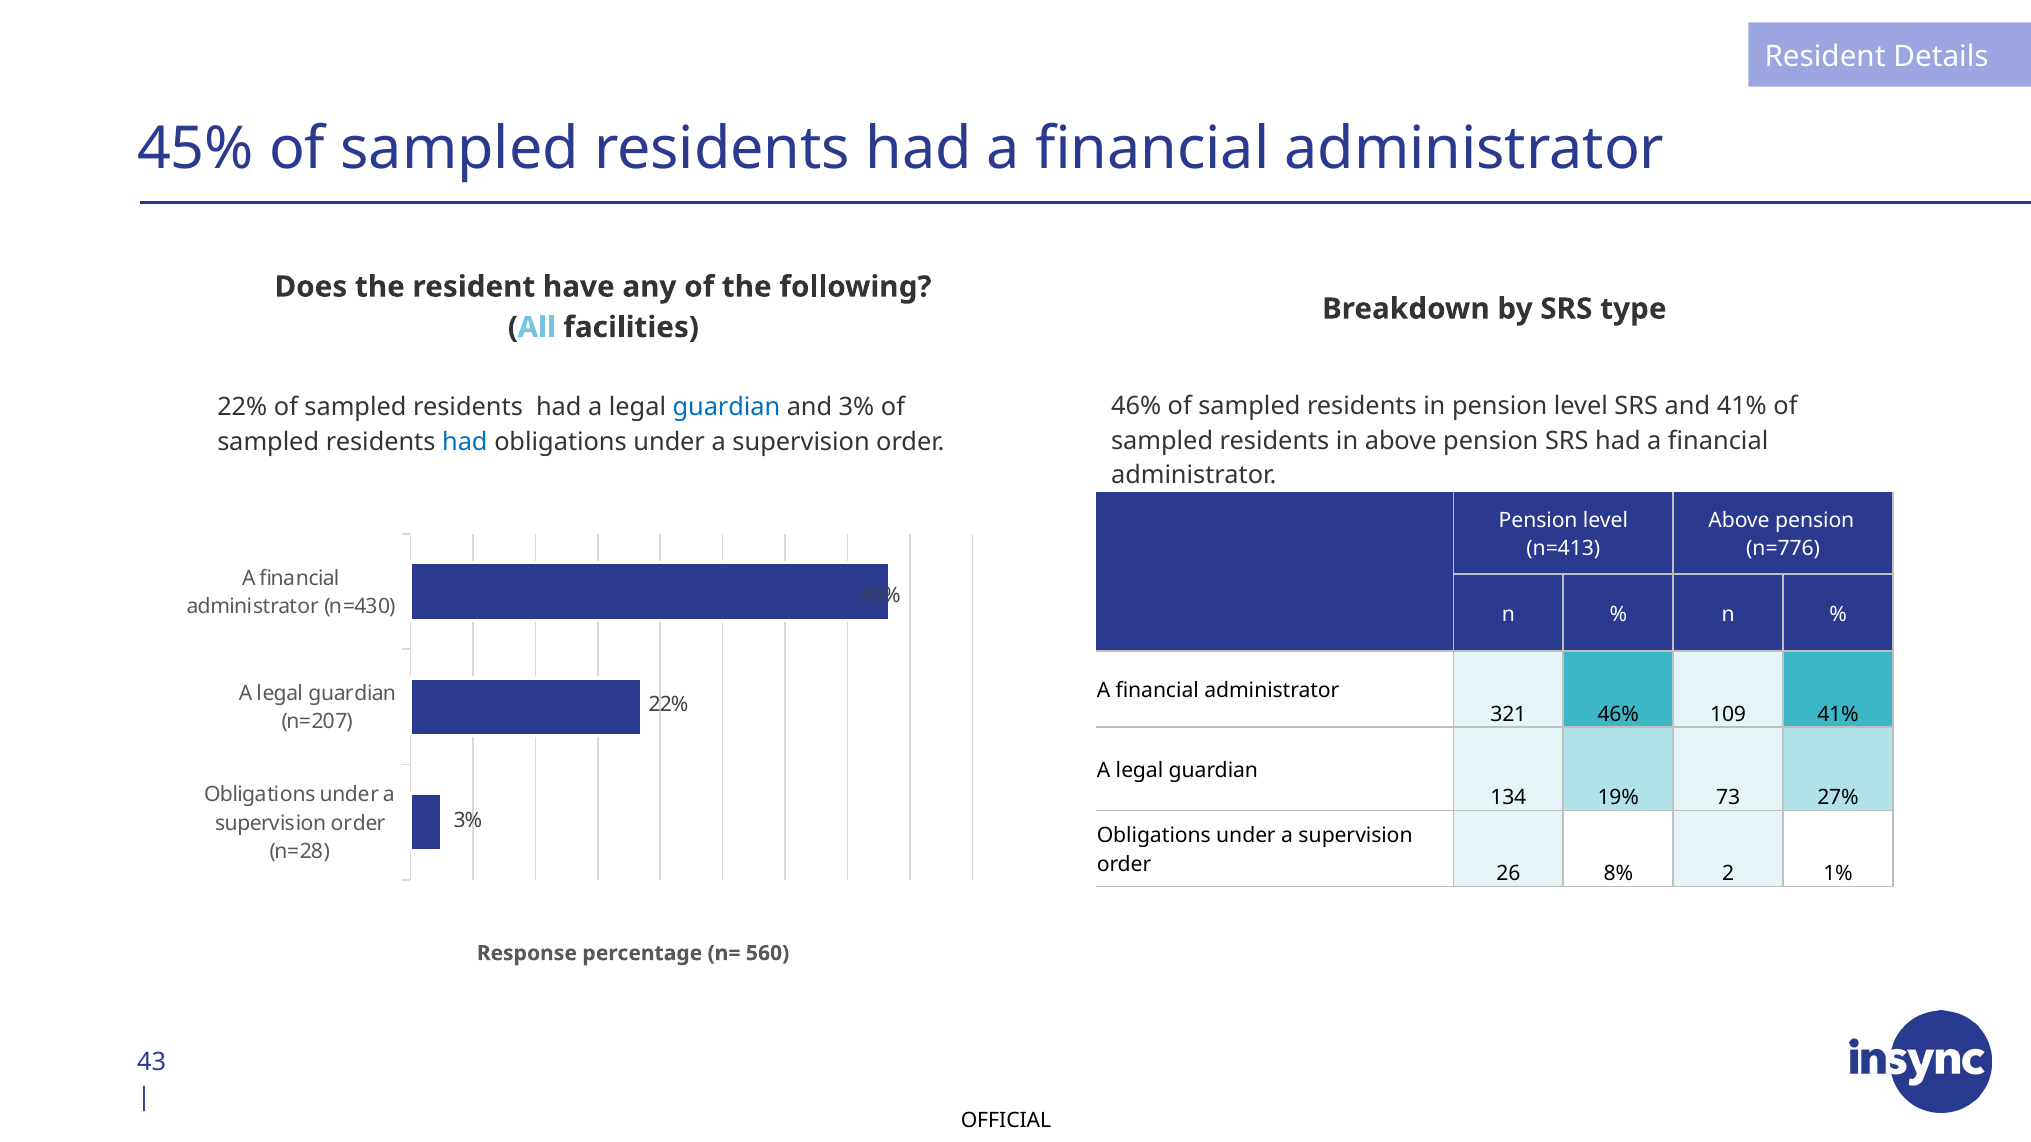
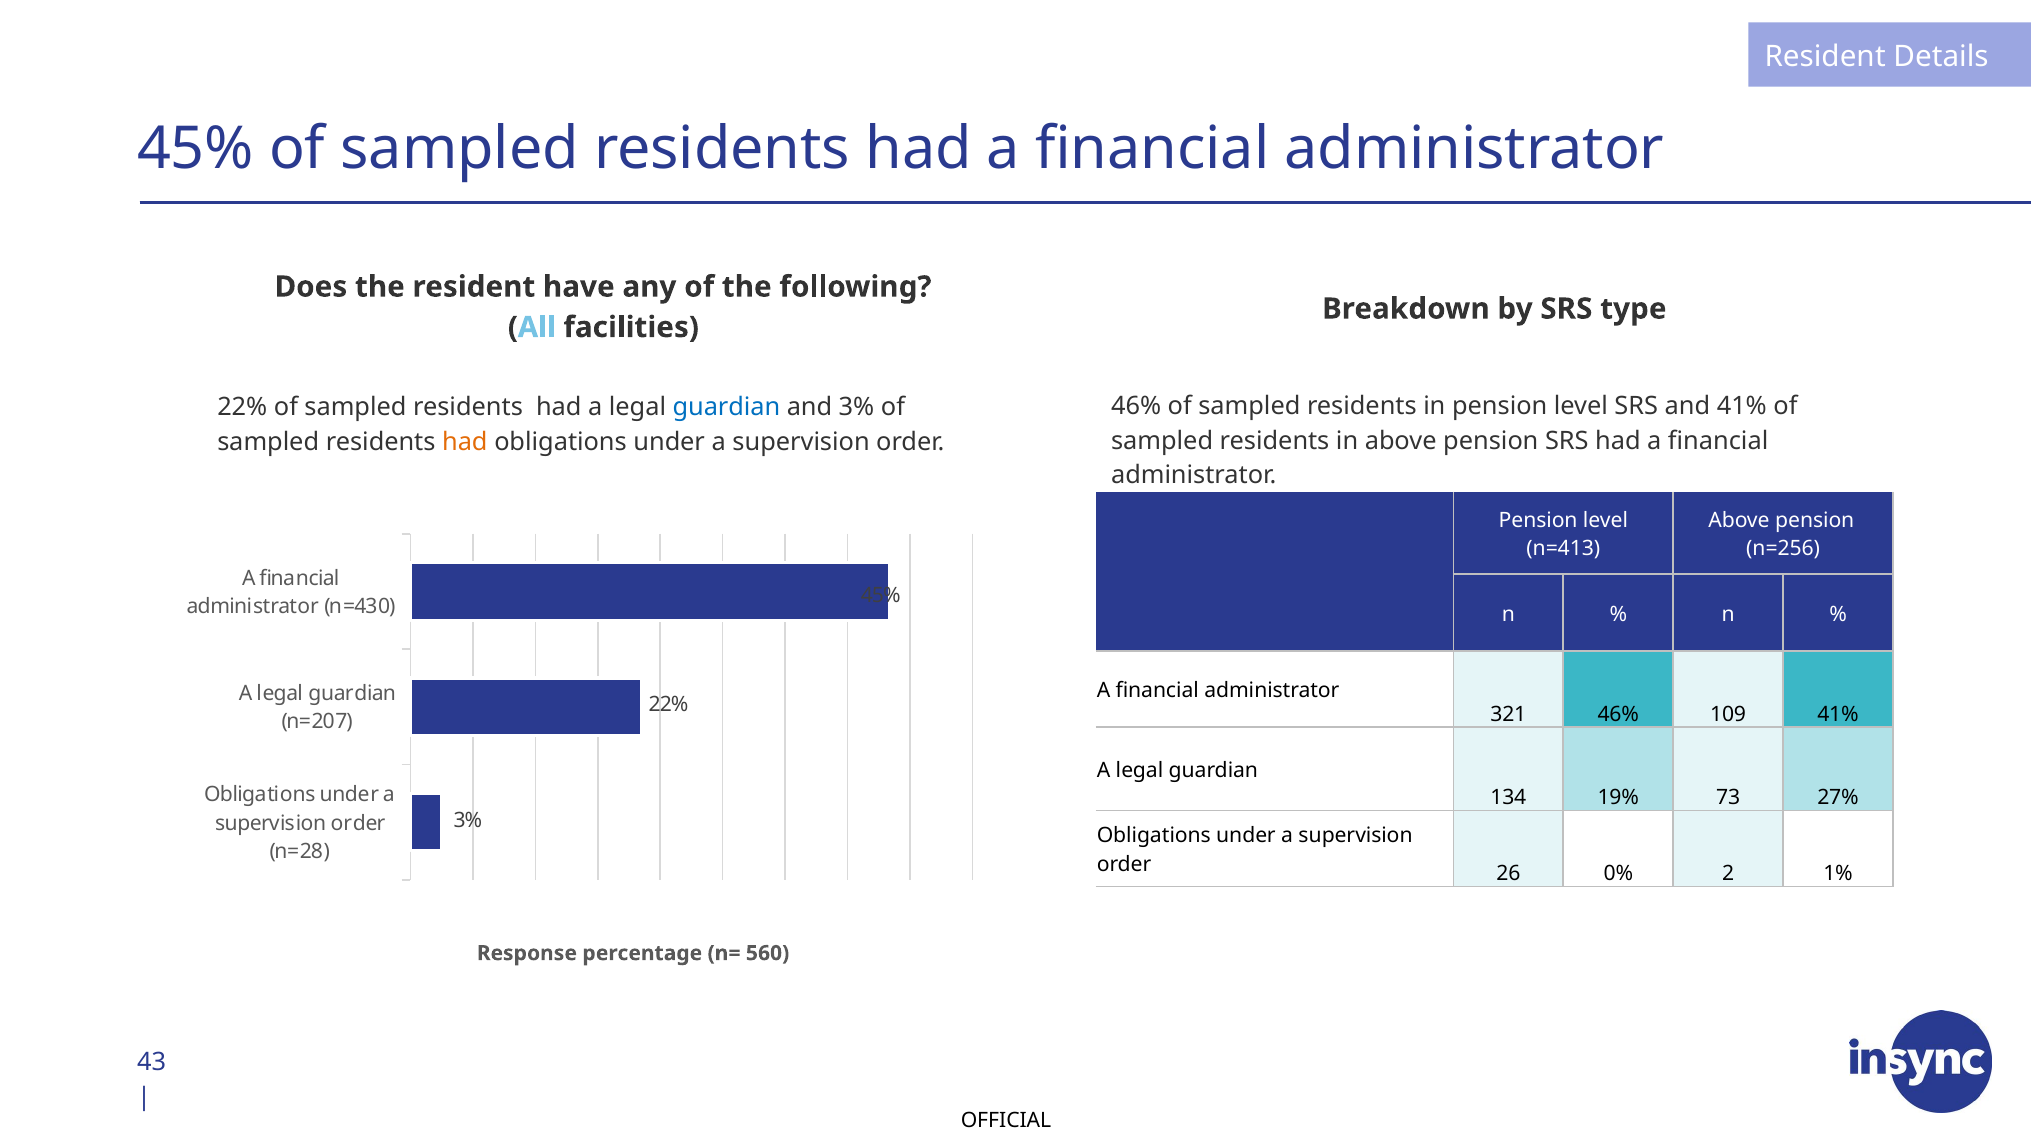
had at (465, 442) colour: blue -> orange
n=776: n=776 -> n=256
8%: 8% -> 0%
